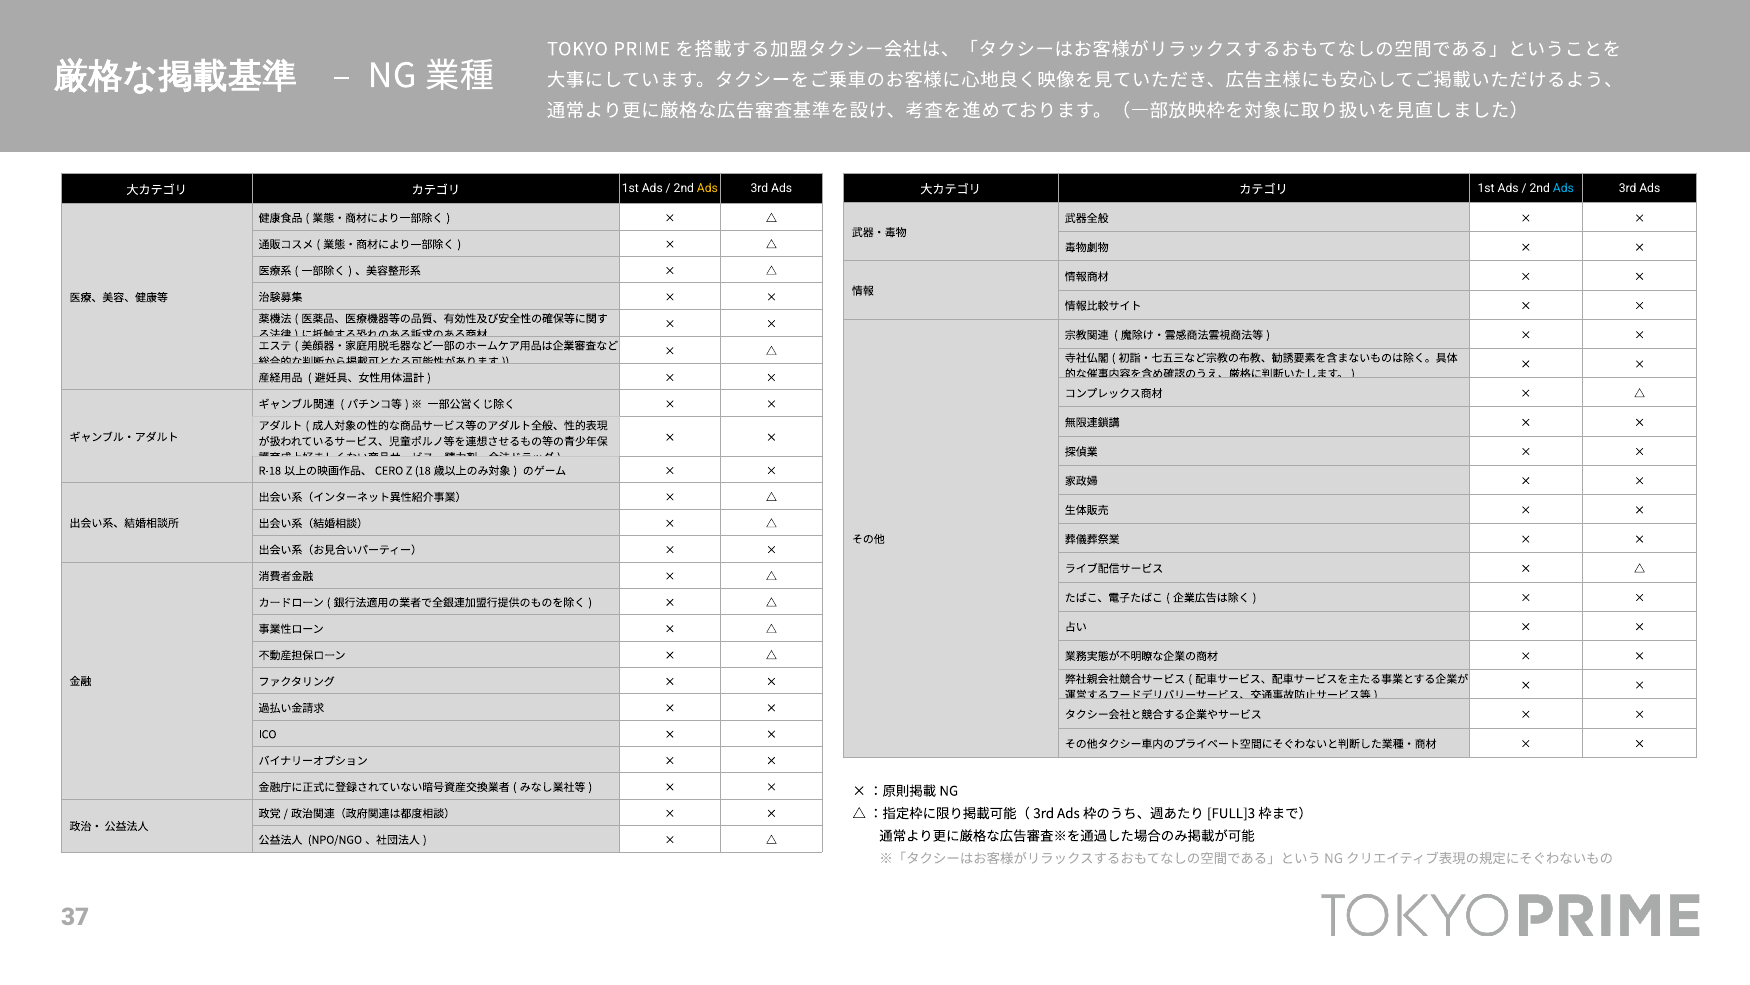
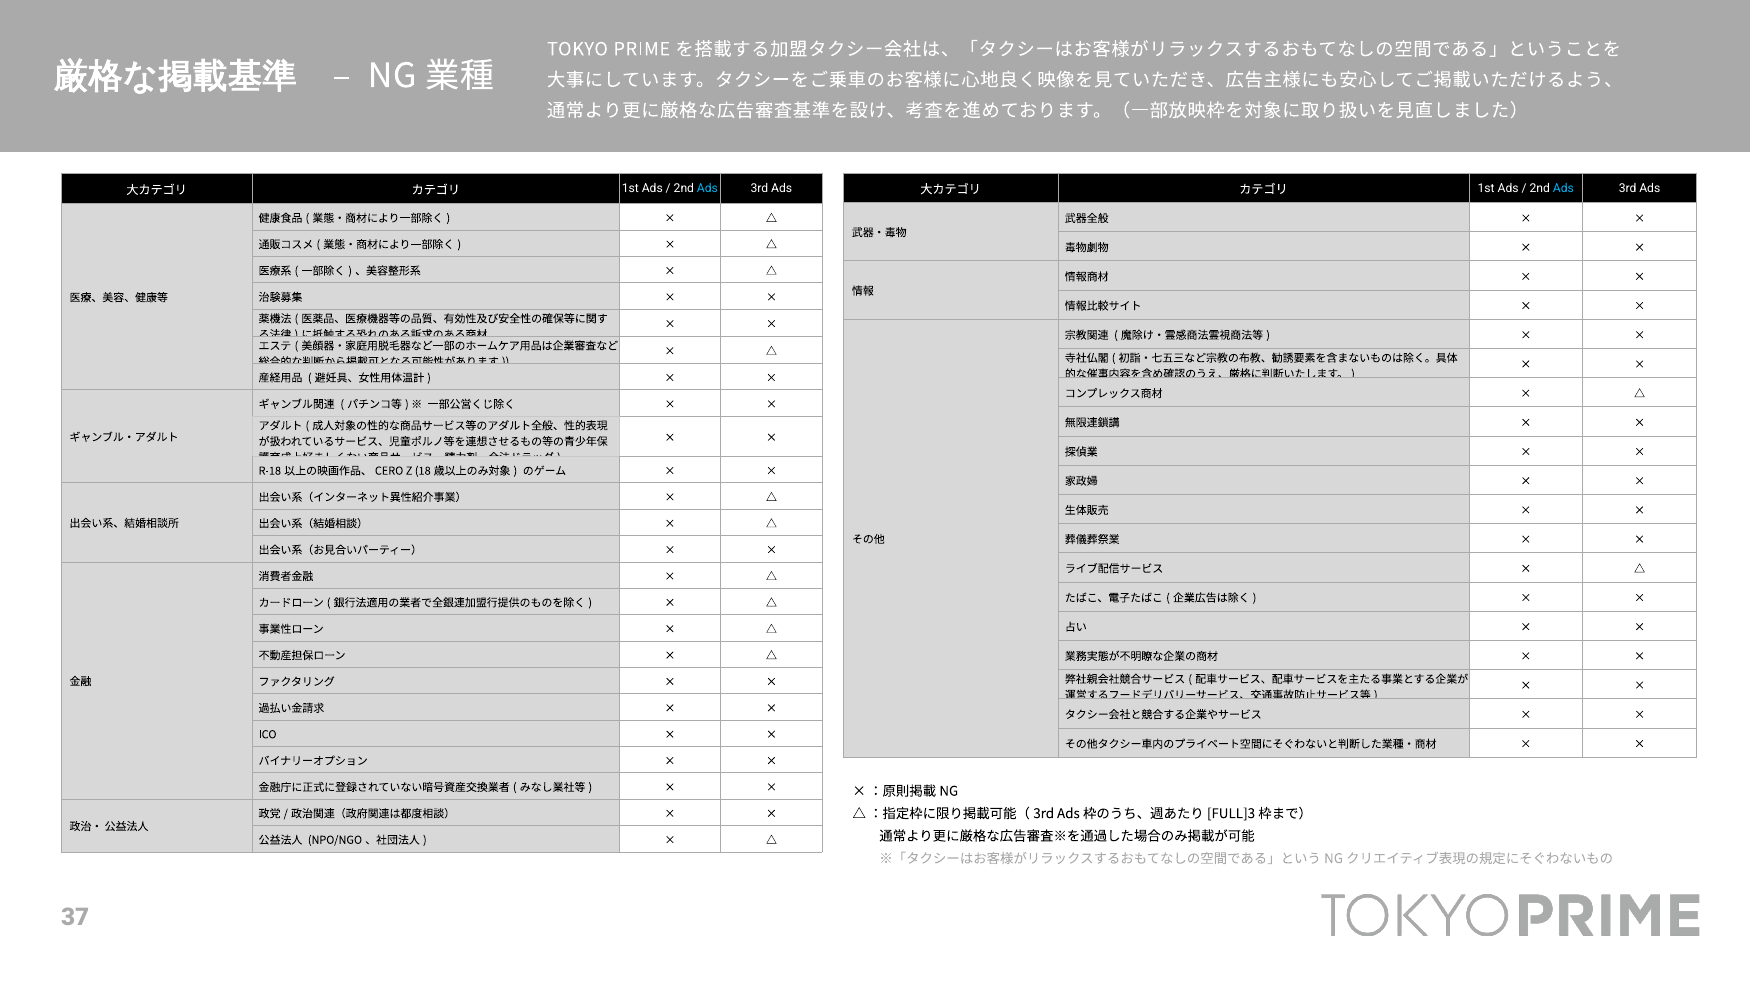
Ads at (707, 189) colour: yellow -> light blue
